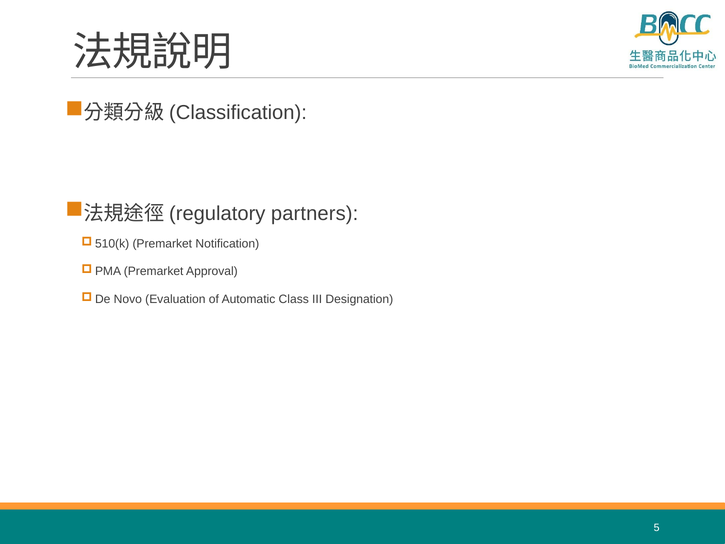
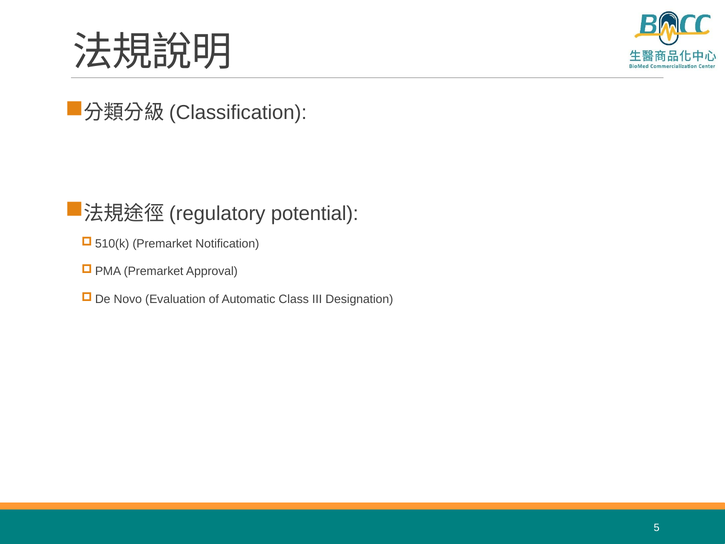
partners: partners -> potential
